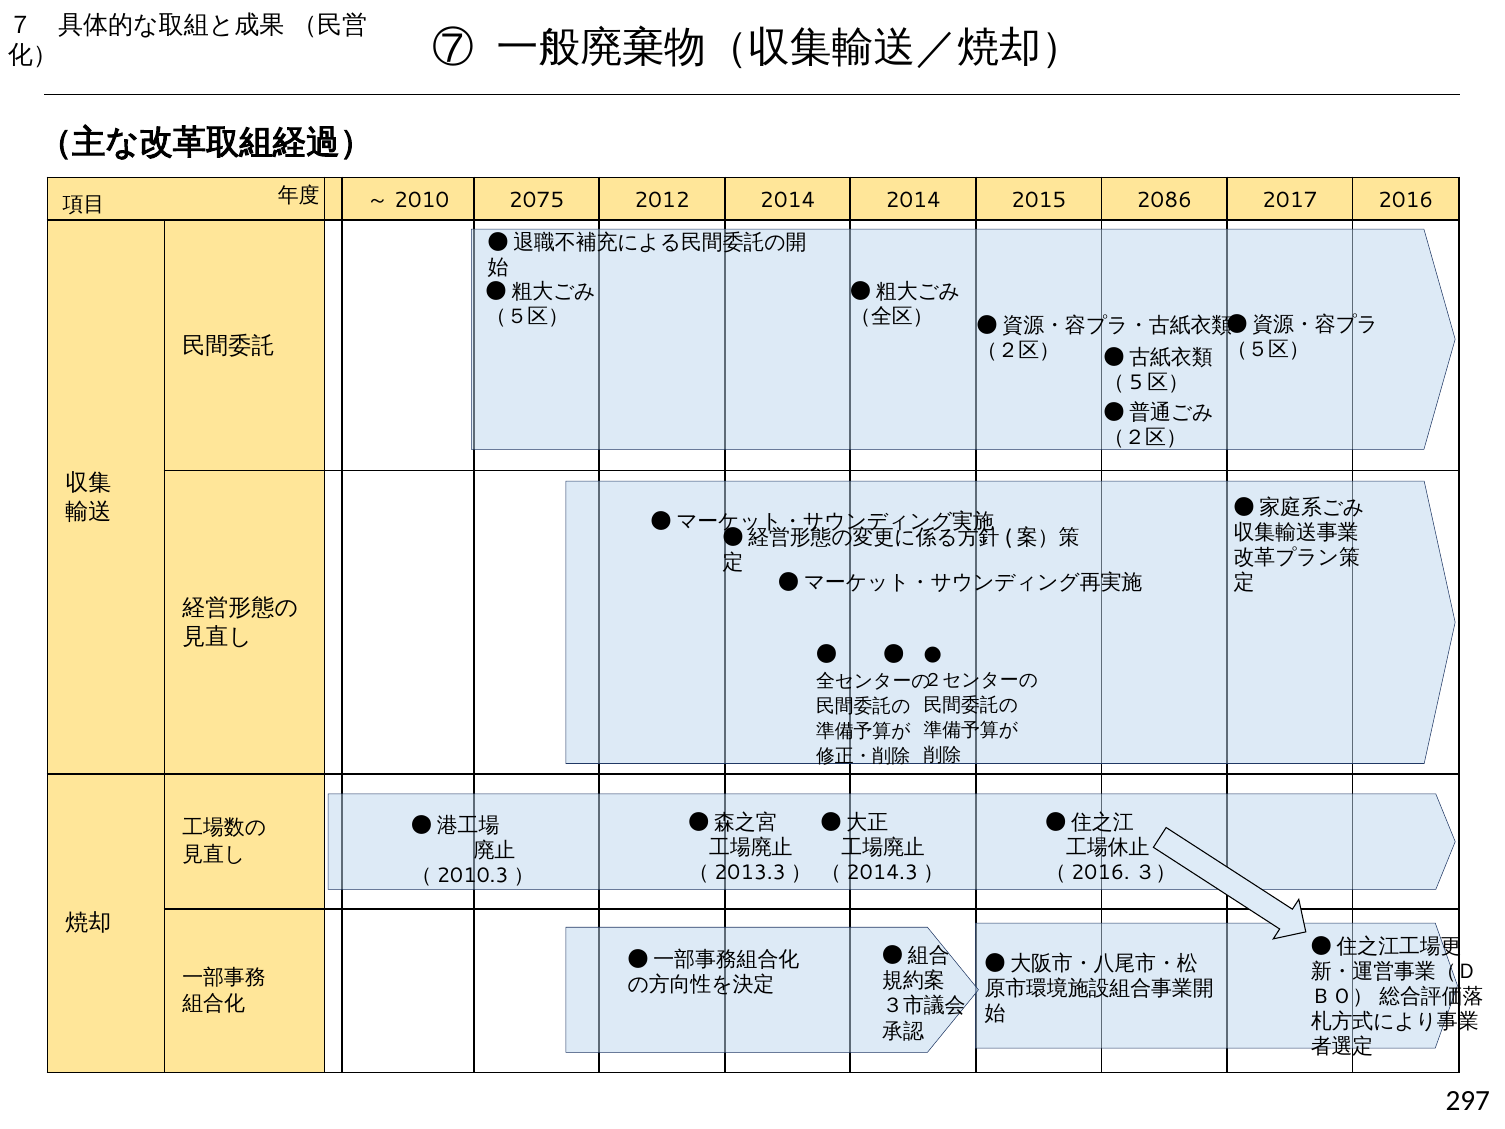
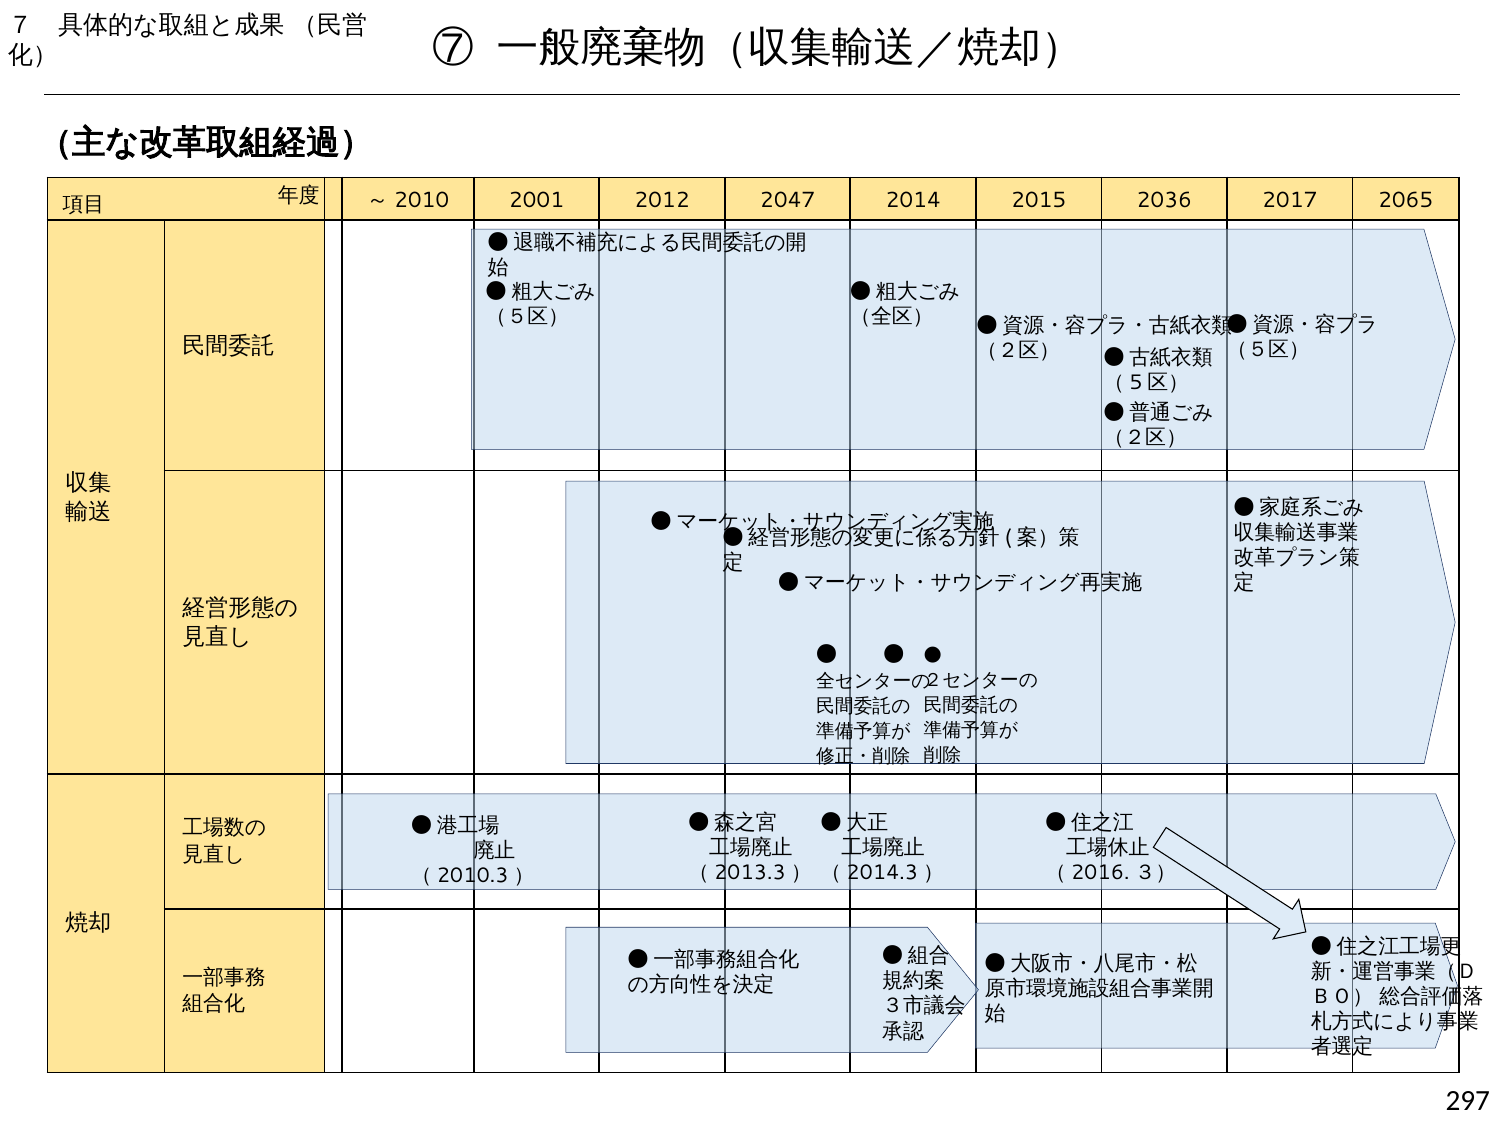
2075: 2075 -> 2001
2012 2014: 2014 -> 2047
2086: 2086 -> 2036
2016: 2016 -> 2065
